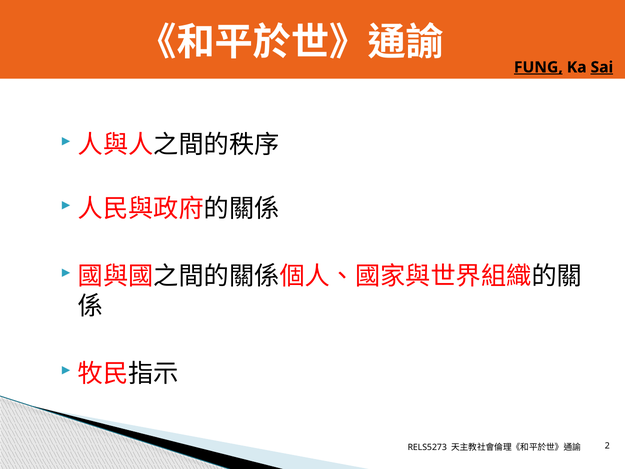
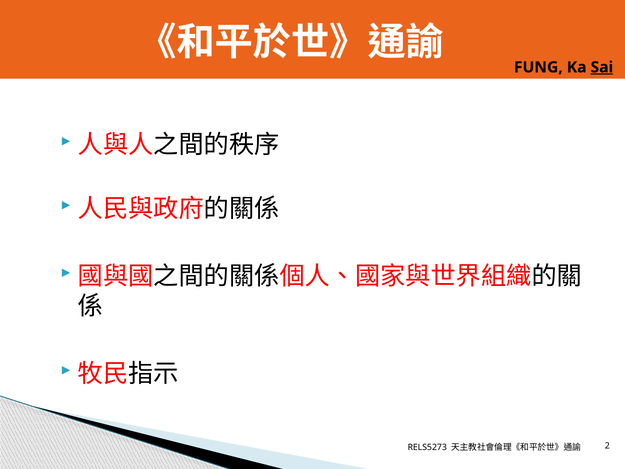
FUNG underline: present -> none
